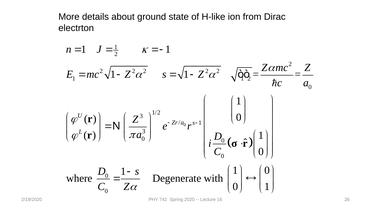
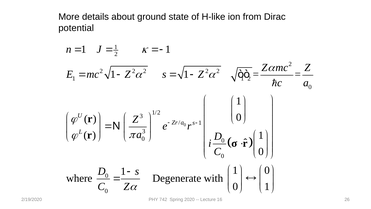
electrton: electrton -> potential
